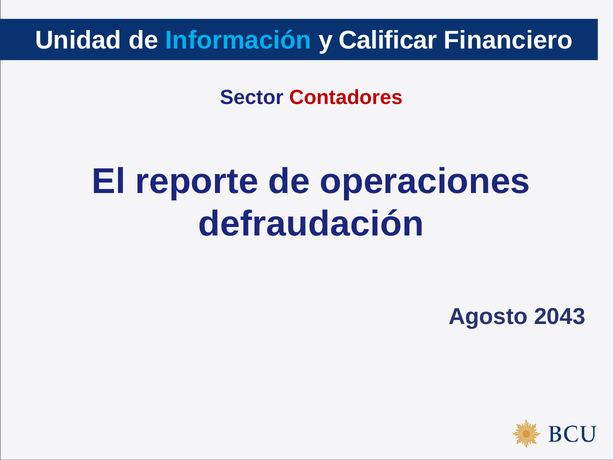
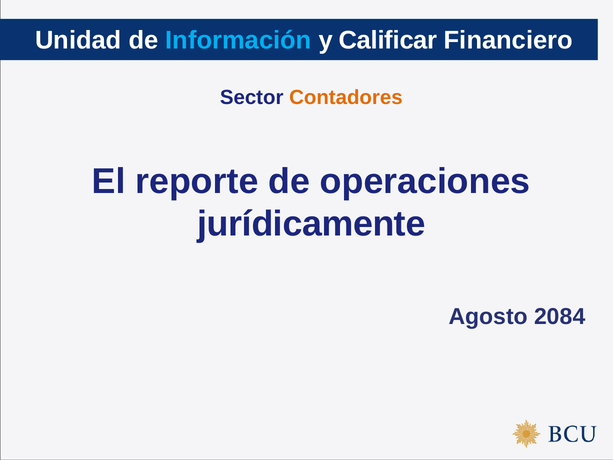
Contadores colour: red -> orange
defraudación: defraudación -> jurídicamente
2043: 2043 -> 2084
